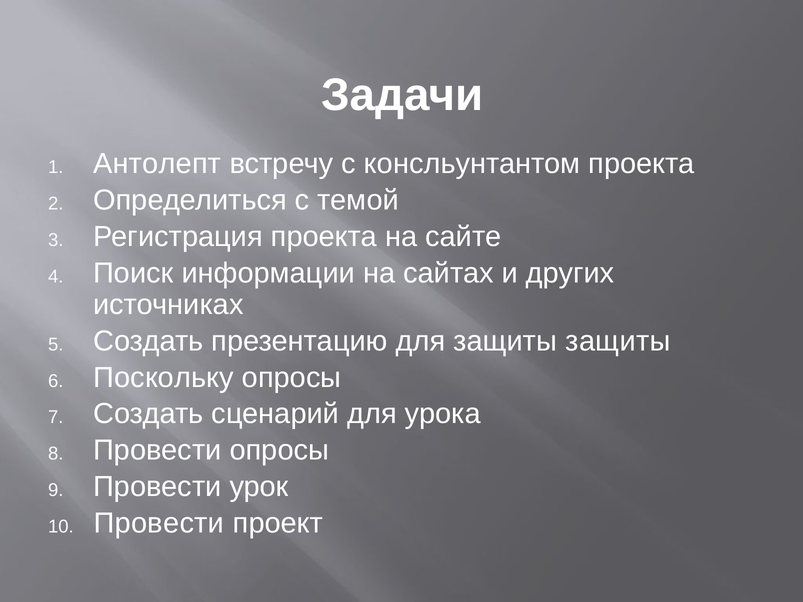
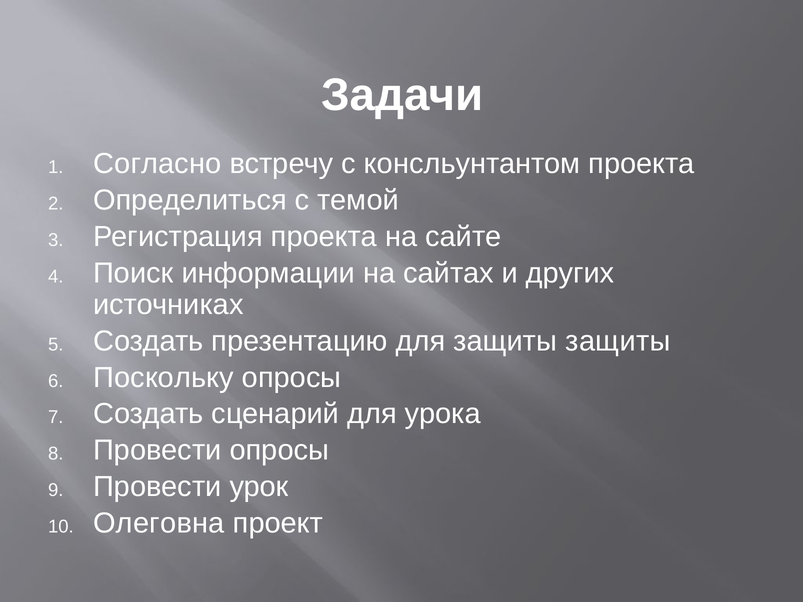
Антолепт: Антолепт -> Согласно
Провести at (159, 524): Провести -> Олеговна
